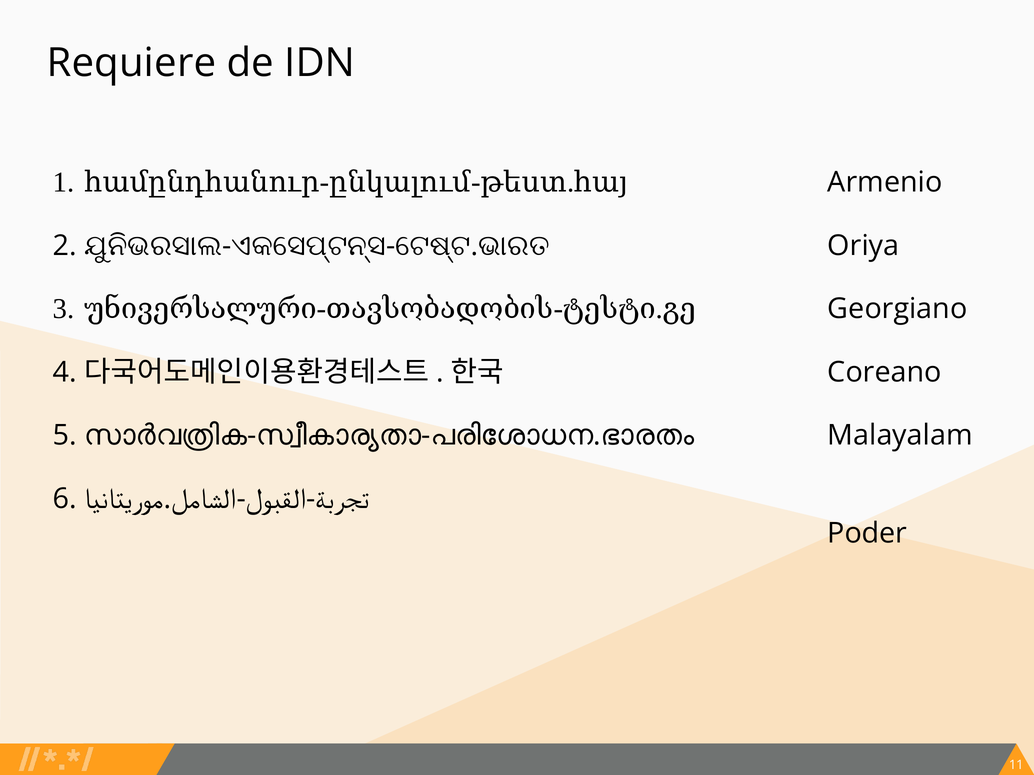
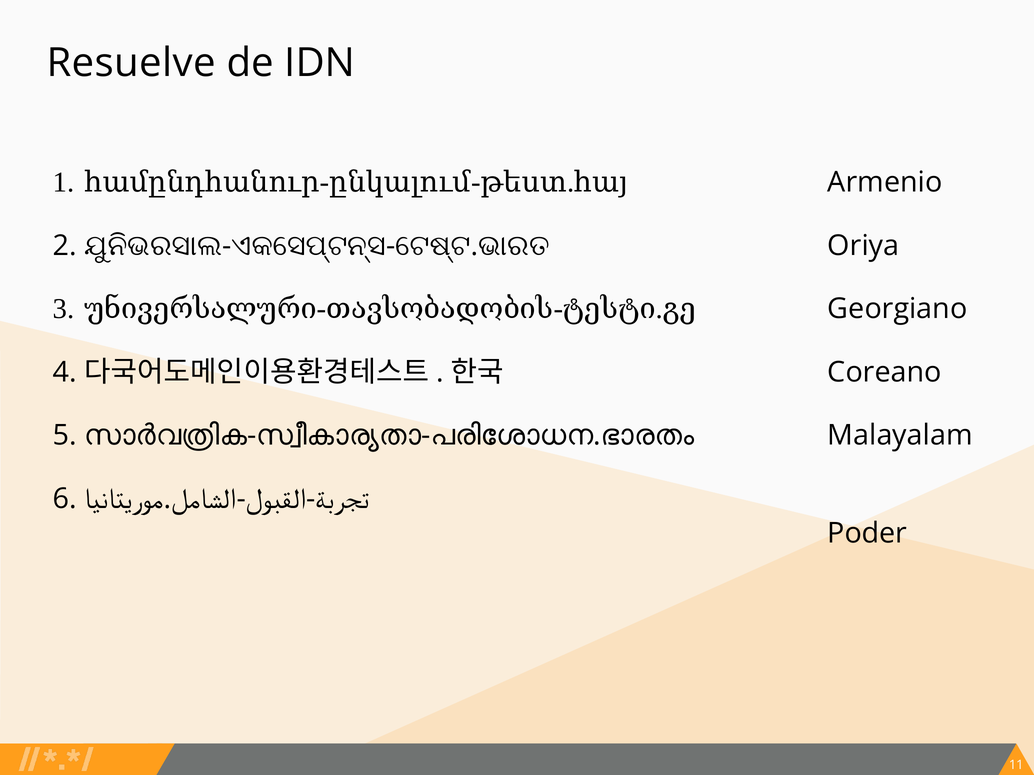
Requiere: Requiere -> Resuelve
